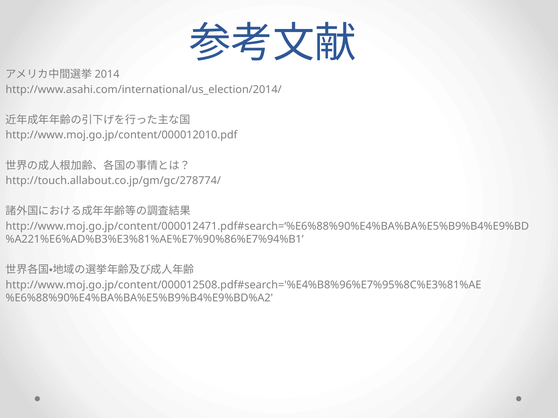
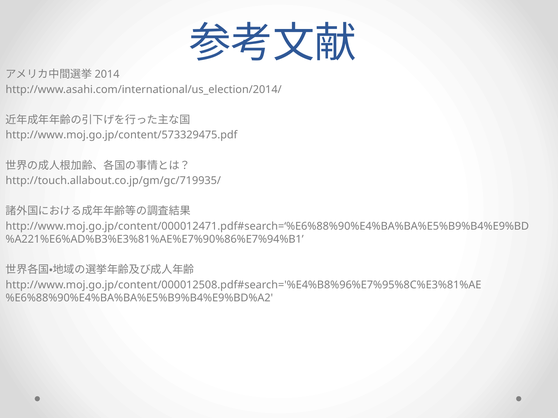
http://www.moj.go.jp/content/000012010.pdf: http://www.moj.go.jp/content/000012010.pdf -> http://www.moj.go.jp/content/573329475.pdf
http://touch.allabout.co.jp/gm/gc/278774/: http://touch.allabout.co.jp/gm/gc/278774/ -> http://touch.allabout.co.jp/gm/gc/719935/
